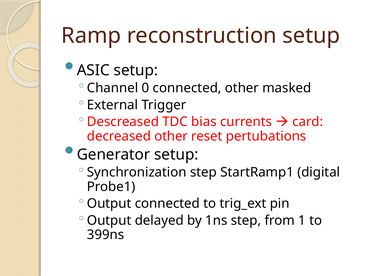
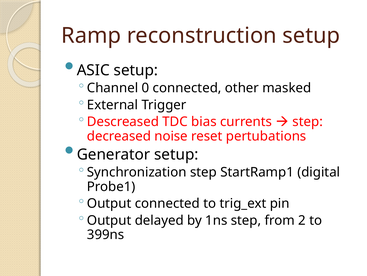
card at (308, 121): card -> step
decreased other: other -> noise
1: 1 -> 2
